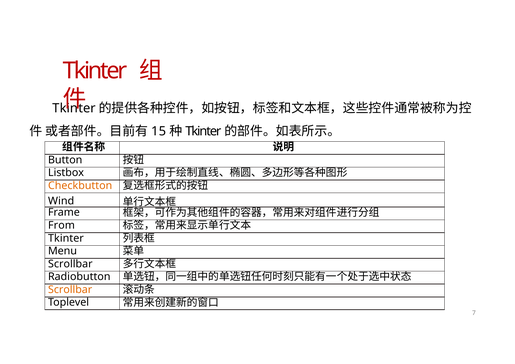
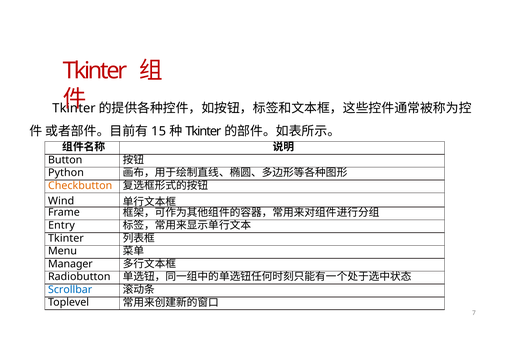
Listbox: Listbox -> Python
From: From -> Entry
Scrollbar at (70, 264): Scrollbar -> Manager
Scrollbar at (70, 290) colour: orange -> blue
